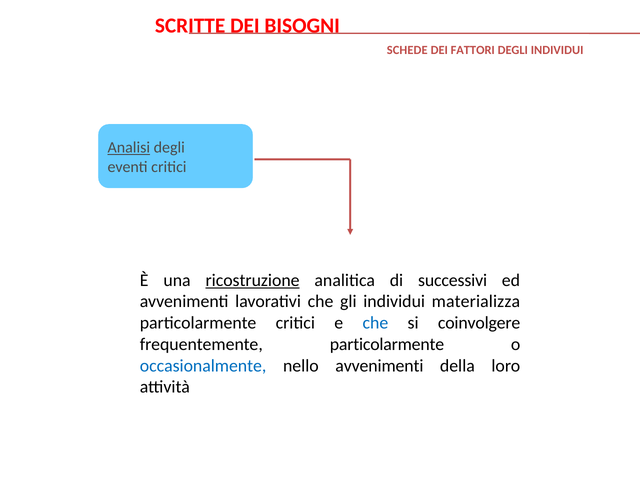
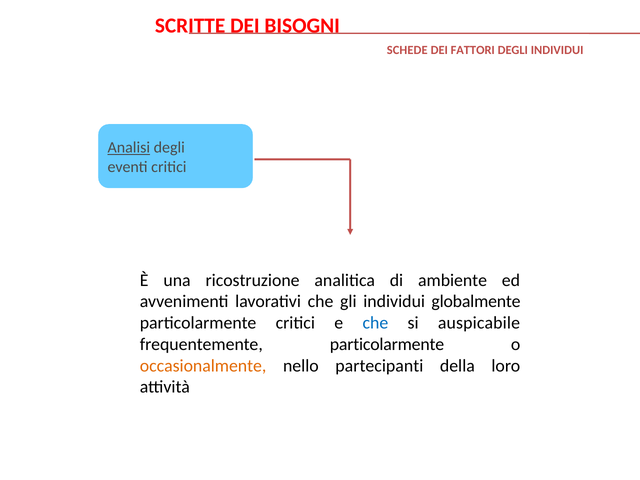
ricostruzione underline: present -> none
successivi: successivi -> ambiente
materializza: materializza -> globalmente
coinvolgere: coinvolgere -> auspicabile
occasionalmente colour: blue -> orange
nello avvenimenti: avvenimenti -> partecipanti
